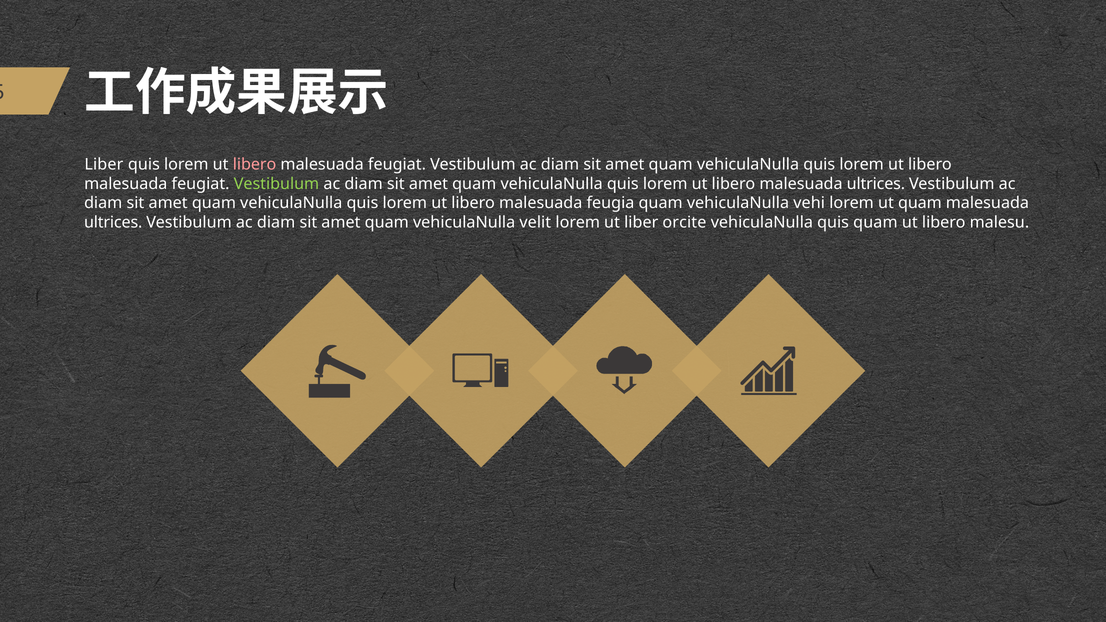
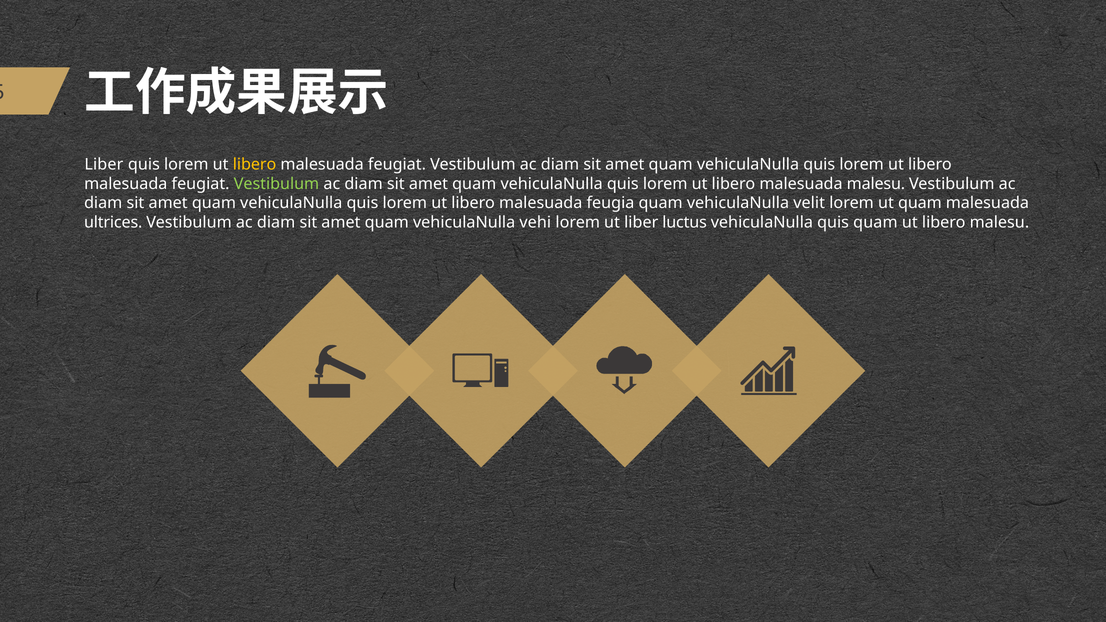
libero at (255, 164) colour: pink -> yellow
libero malesuada ultrices: ultrices -> malesu
vehi: vehi -> velit
velit: velit -> vehi
orcite: orcite -> luctus
